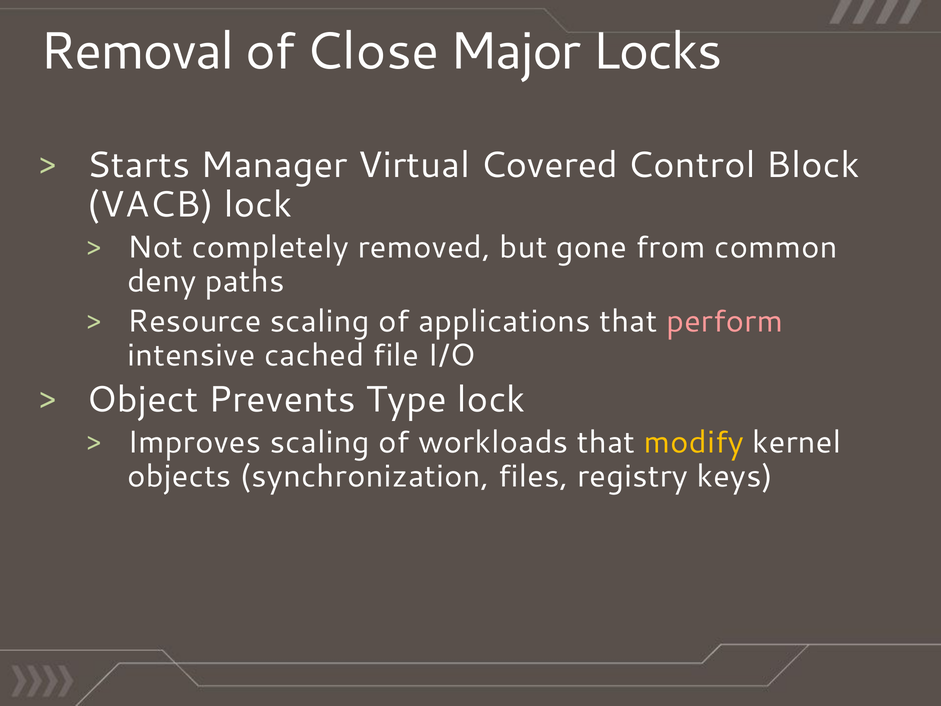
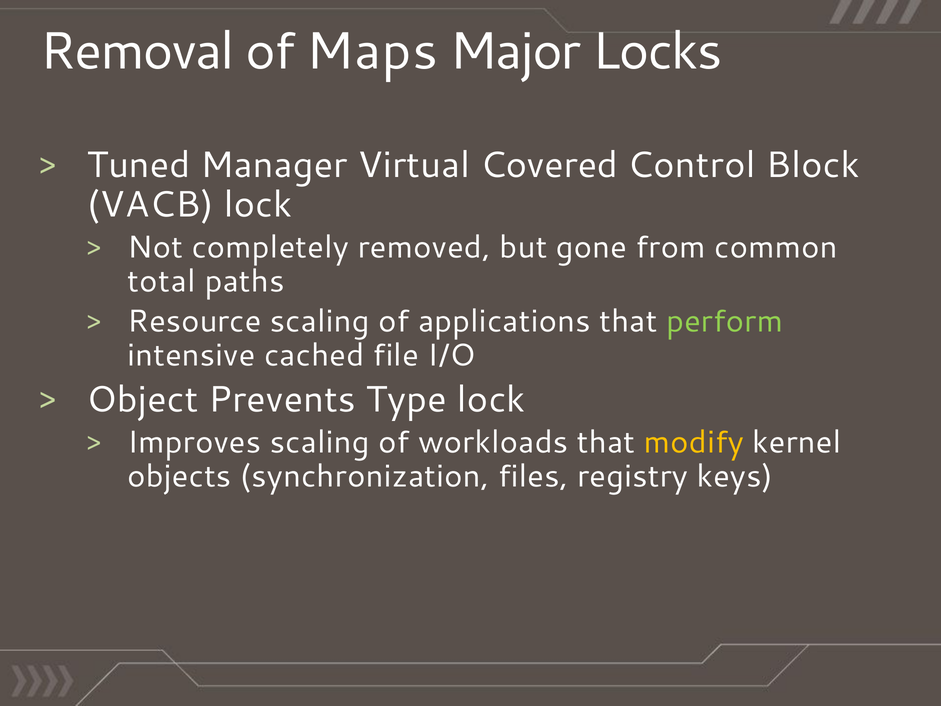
Close: Close -> Maps
Starts: Starts -> Tuned
deny: deny -> total
perform colour: pink -> light green
